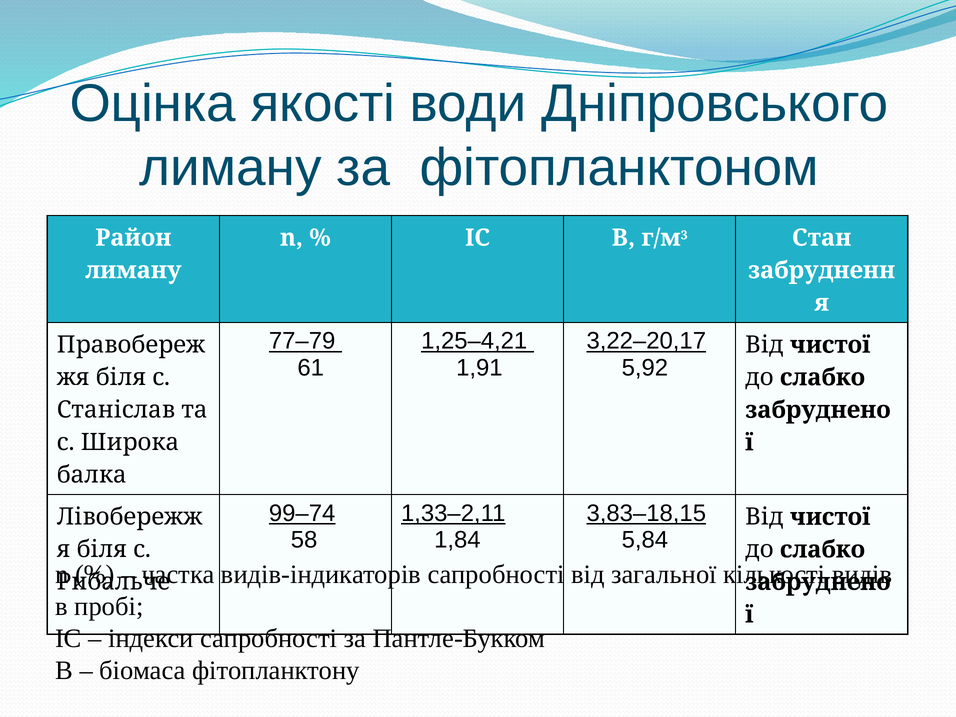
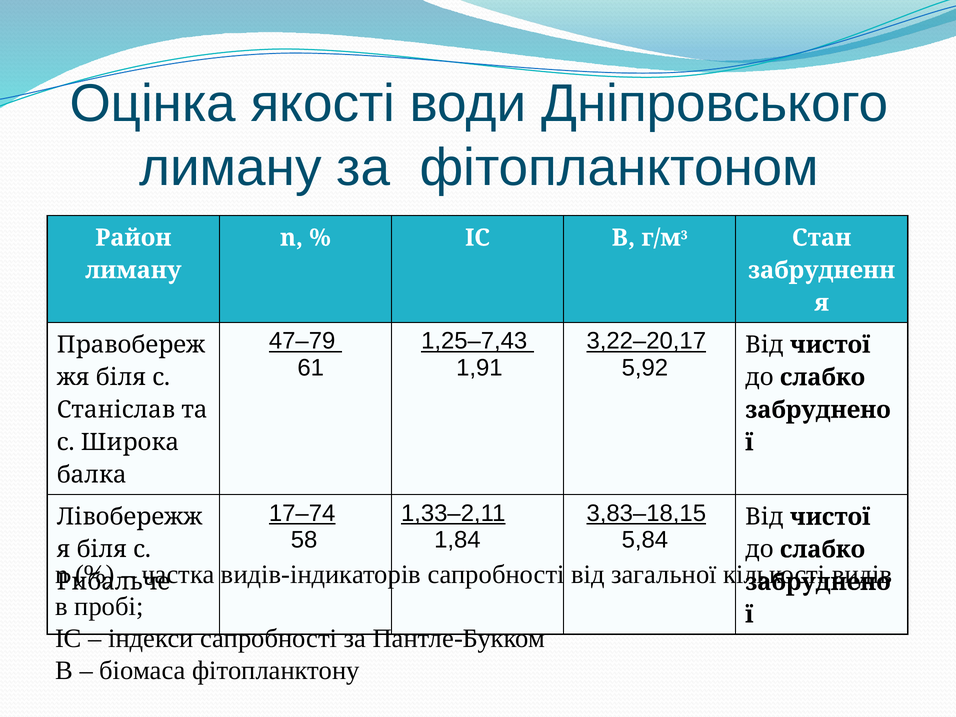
77–79: 77–79 -> 47–79
1,25–4,21: 1,25–4,21 -> 1,25–7,43
99–74: 99–74 -> 17–74
